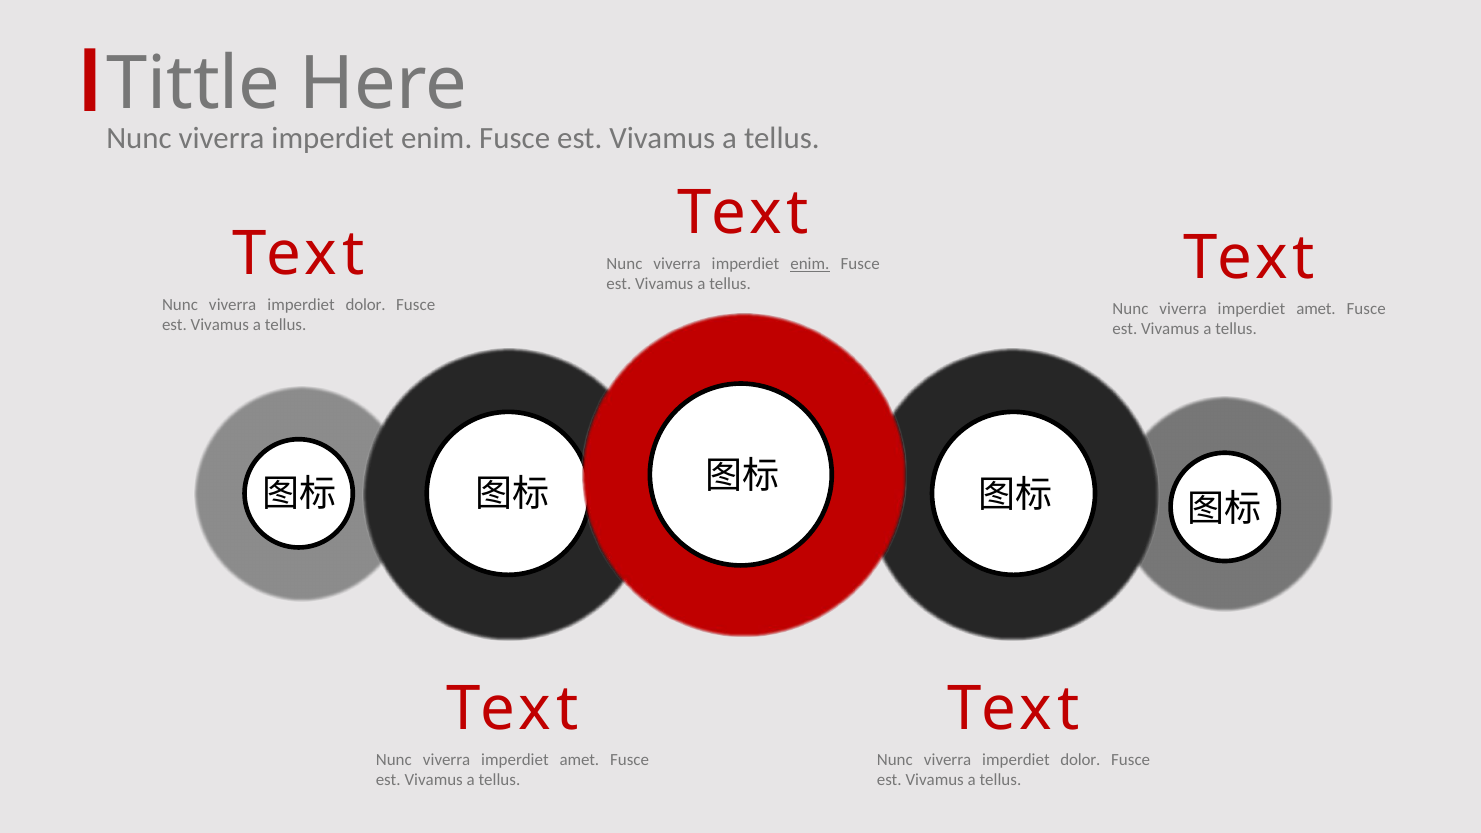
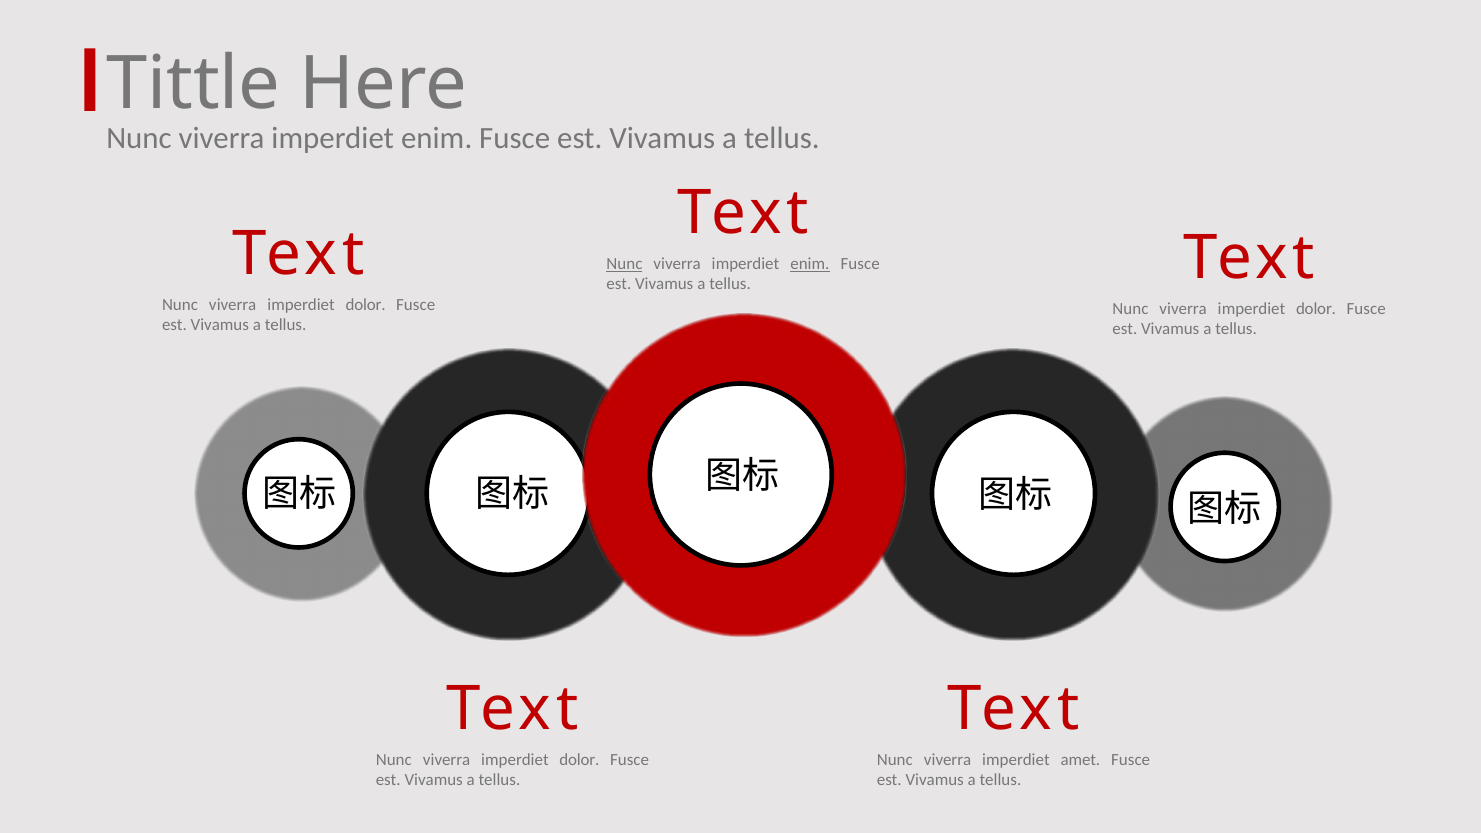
Nunc at (624, 264) underline: none -> present
amet at (1316, 309): amet -> dolor
amet at (579, 760): amet -> dolor
dolor at (1080, 760): dolor -> amet
